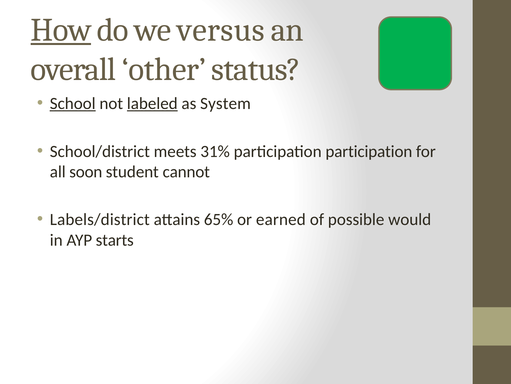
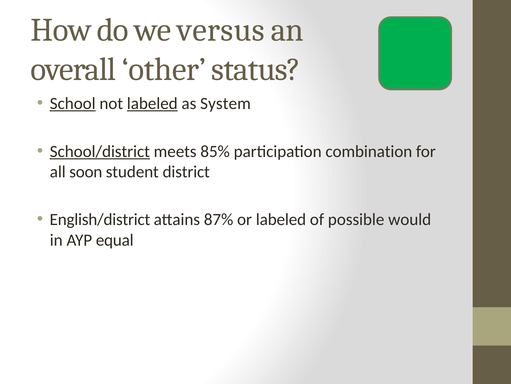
How underline: present -> none
School/district underline: none -> present
31%: 31% -> 85%
participation participation: participation -> combination
cannot: cannot -> district
Labels/district: Labels/district -> English/district
65%: 65% -> 87%
or earned: earned -> labeled
starts: starts -> equal
